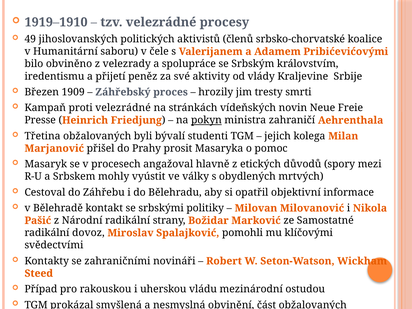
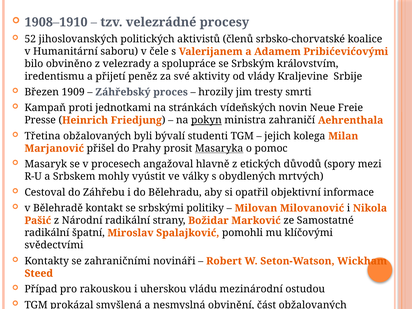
1919–1910: 1919–1910 -> 1908–1910
49: 49 -> 52
proti velezrádné: velezrádné -> jednotkami
Masaryka underline: none -> present
dovoz: dovoz -> špatní
